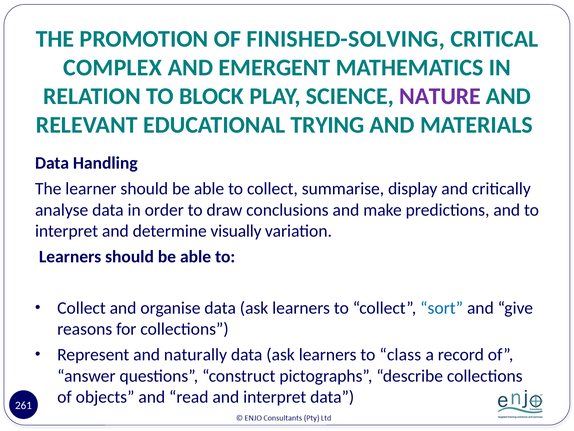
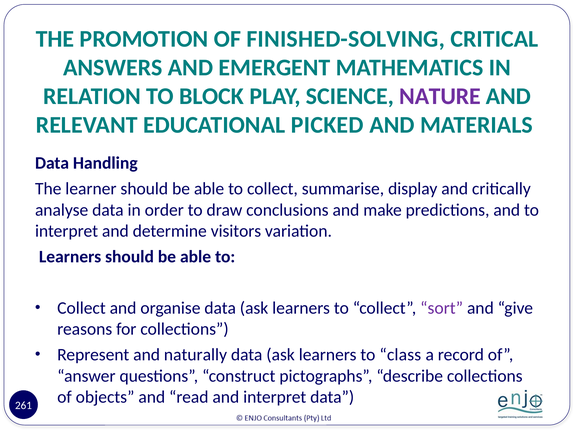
COMPLEX: COMPLEX -> ANSWERS
TRYING: TRYING -> PICKED
visually: visually -> visitors
sort colour: blue -> purple
